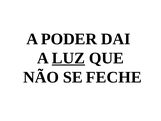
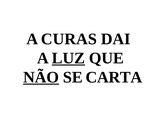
PODER: PODER -> CURAS
NÃO underline: none -> present
FECHE: FECHE -> CARTA
